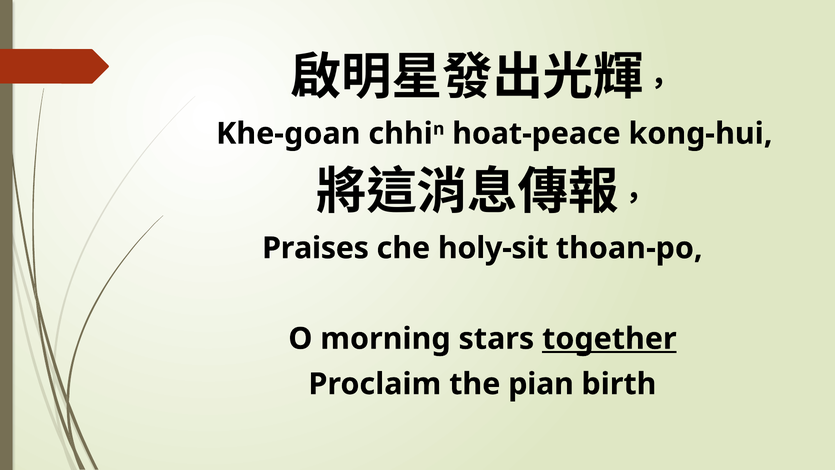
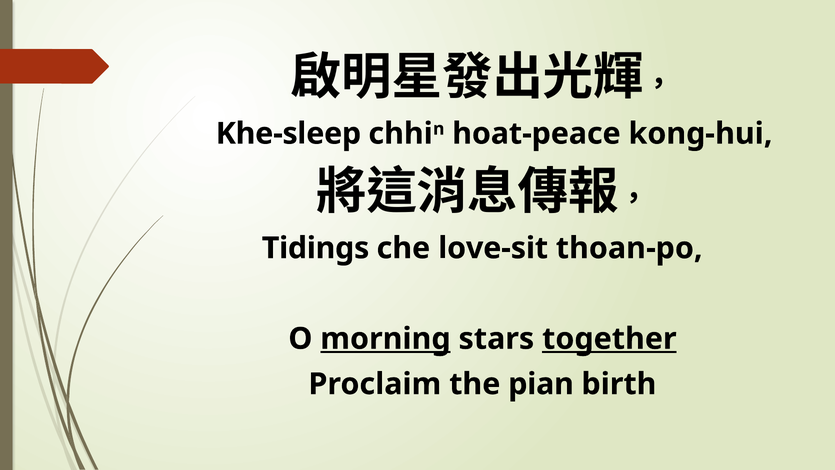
Khe-goan: Khe-goan -> Khe-sleep
Praises: Praises -> Tidings
holy-sit: holy-sit -> love-sit
morning underline: none -> present
